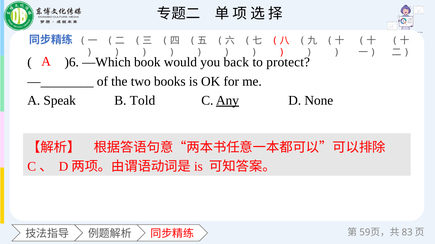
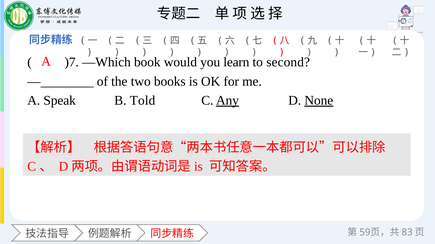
)6: )6 -> )7
back: back -> learn
protect: protect -> second
None underline: none -> present
